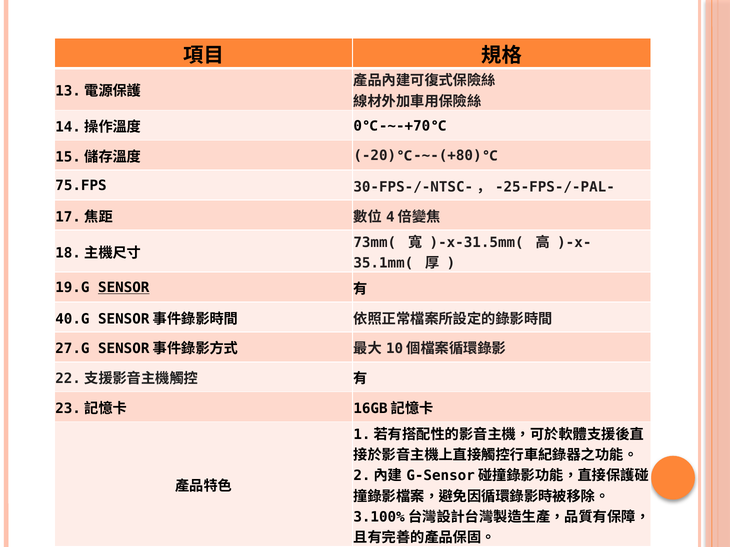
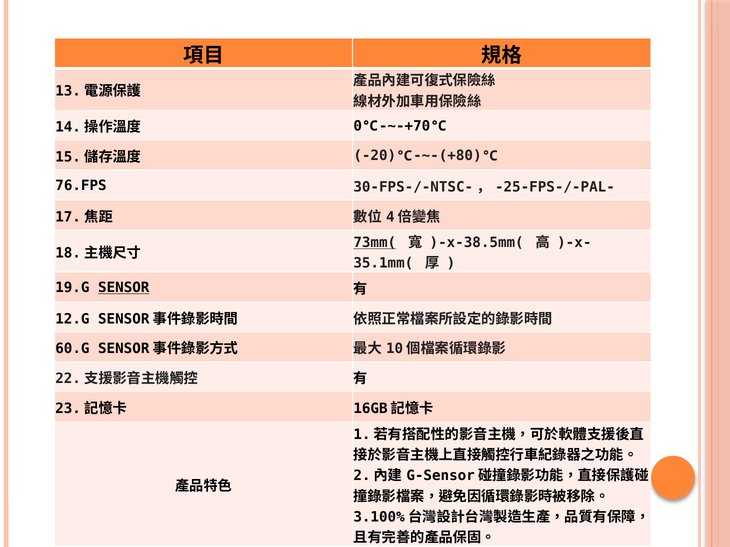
75.FPS: 75.FPS -> 76.FPS
73mm( underline: none -> present
)-x-31.5mm(: )-x-31.5mm( -> )-x-38.5mm(
40.G: 40.G -> 12.G
27.G: 27.G -> 60.G
